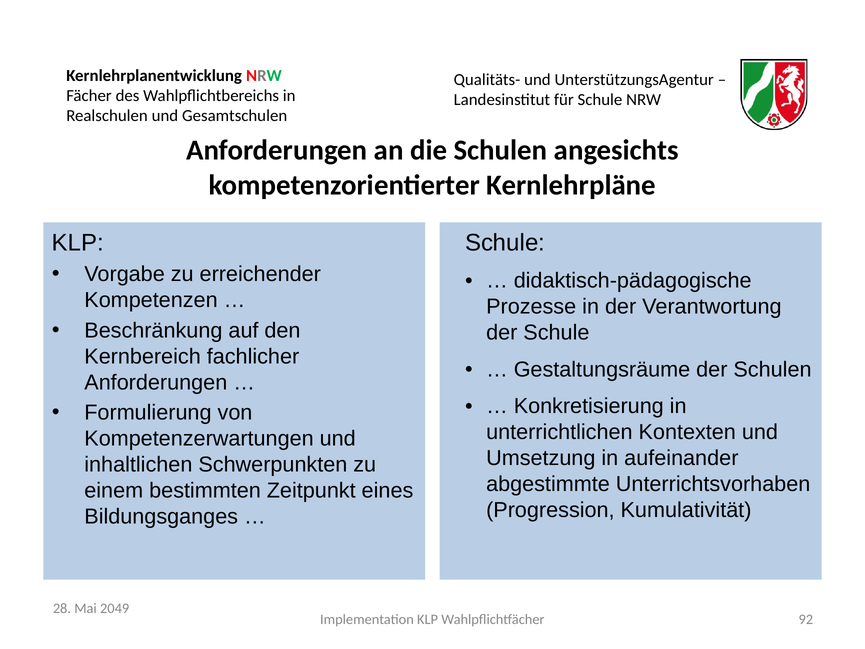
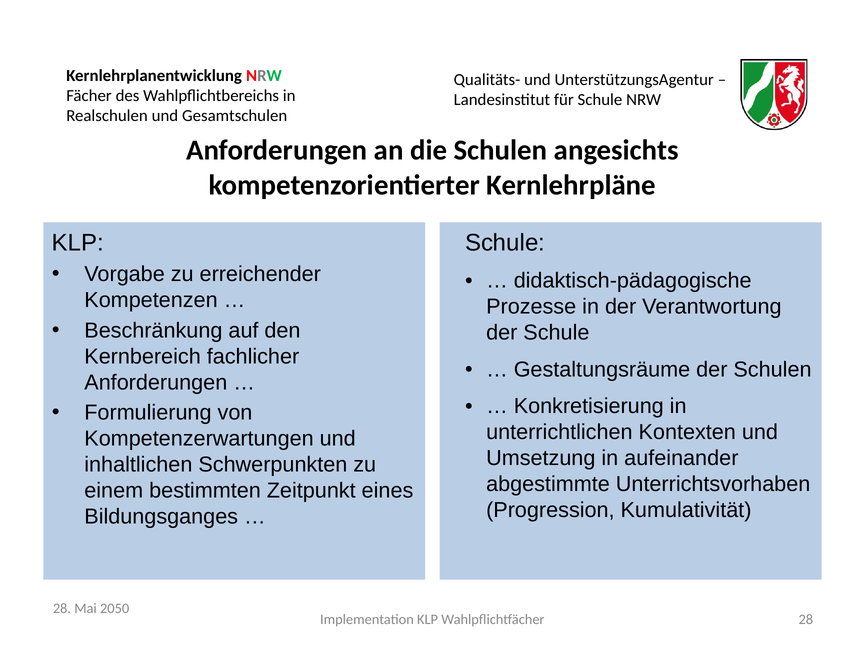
2049: 2049 -> 2050
Wahlpflichtfächer 92: 92 -> 28
